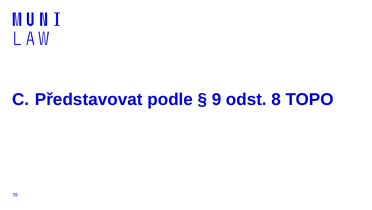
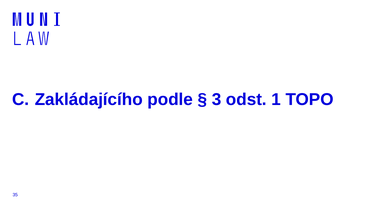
Představovat: Představovat -> Zakládajícího
9: 9 -> 3
8: 8 -> 1
